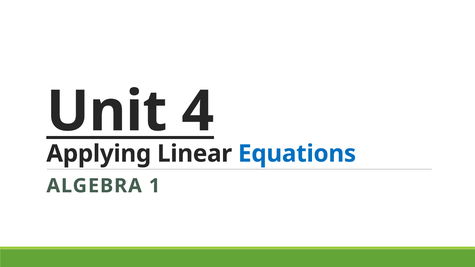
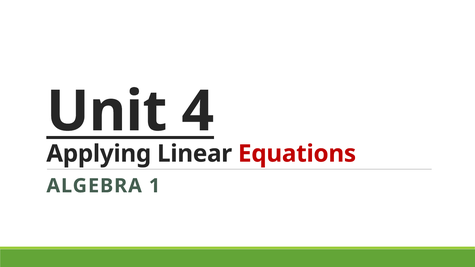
Equations colour: blue -> red
